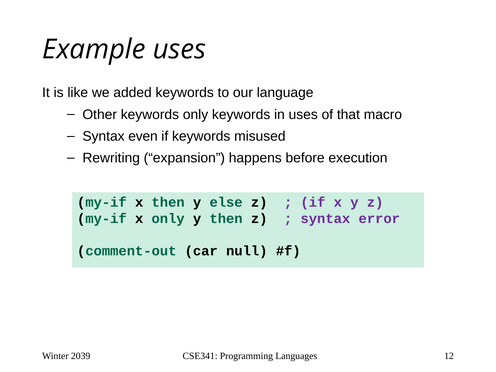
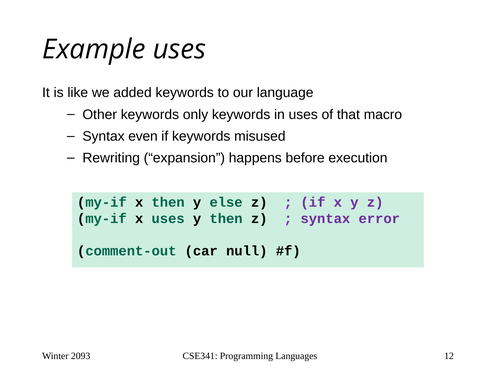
x only: only -> uses
2039: 2039 -> 2093
